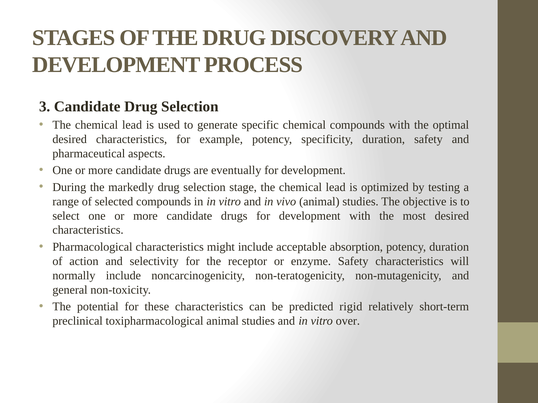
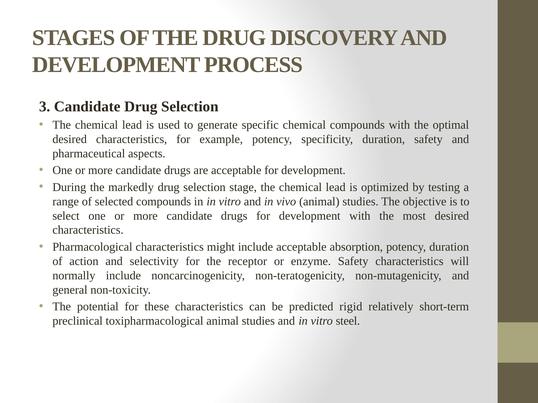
are eventually: eventually -> acceptable
over: over -> steel
